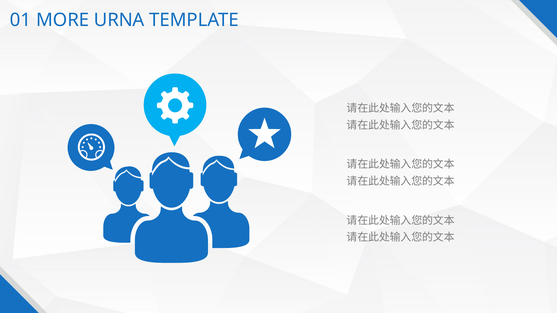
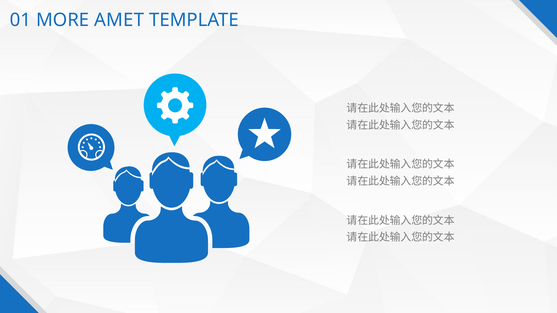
URNA: URNA -> AMET
